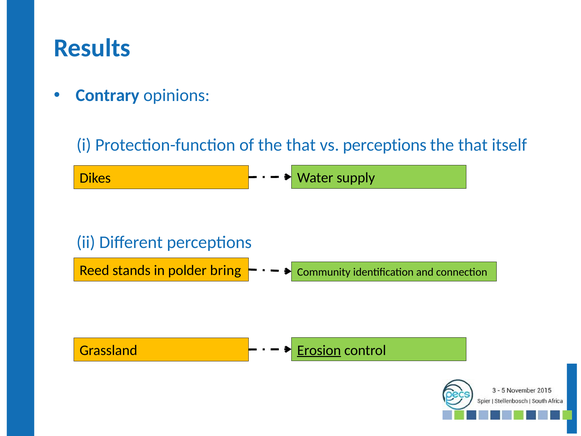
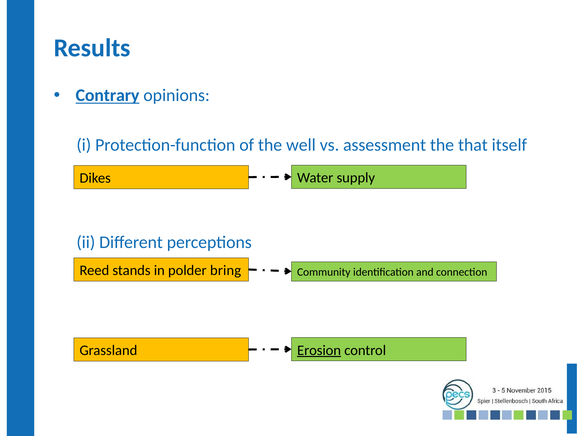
Contrary underline: none -> present
of the that: that -> well
vs perceptions: perceptions -> assessment
